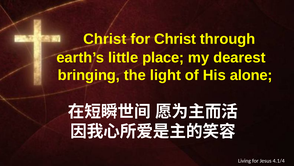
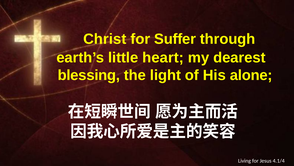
for Christ: Christ -> Suffer
place: place -> heart
bringing: bringing -> blessing
